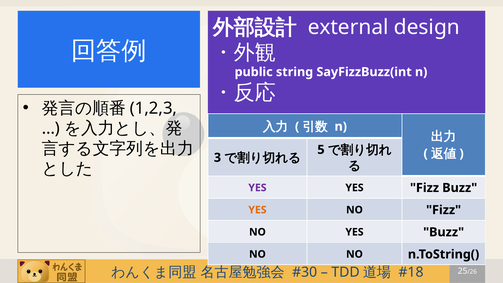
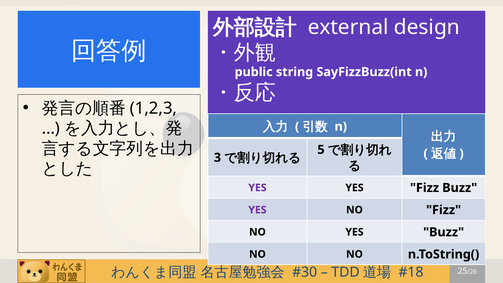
YES at (257, 210) colour: orange -> purple
